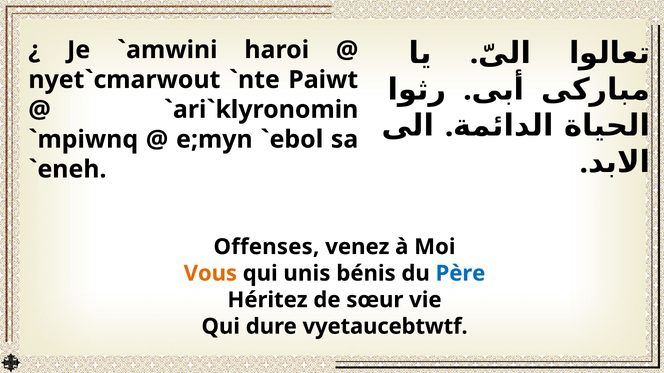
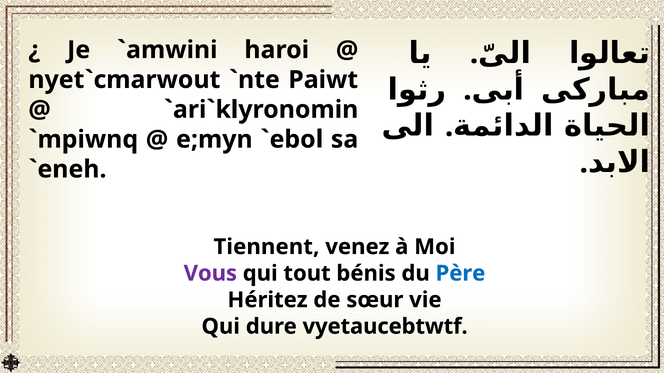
Offenses: Offenses -> Tiennent
Vous colour: orange -> purple
unis: unis -> tout
